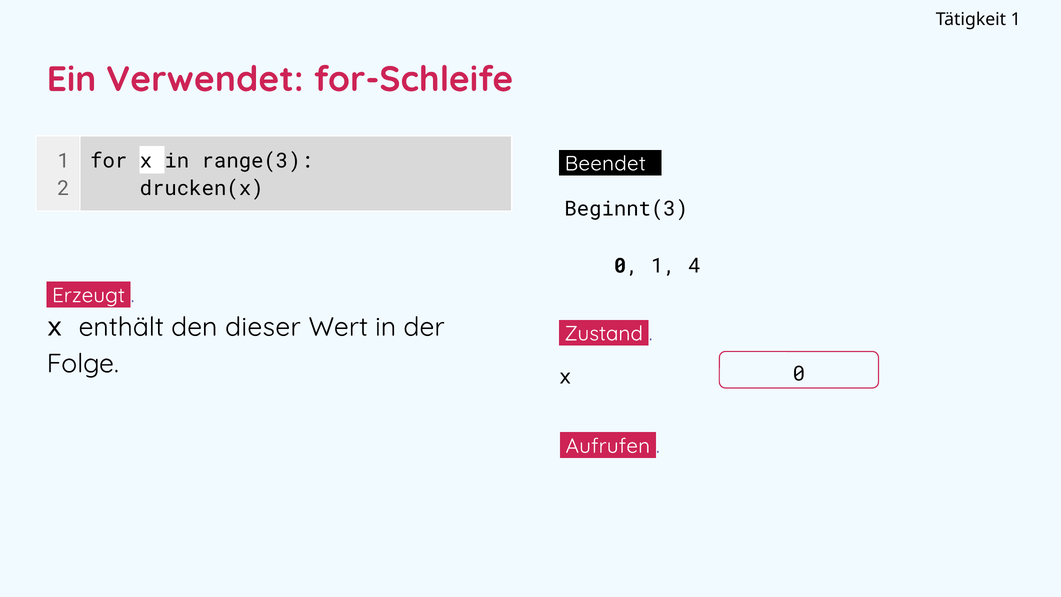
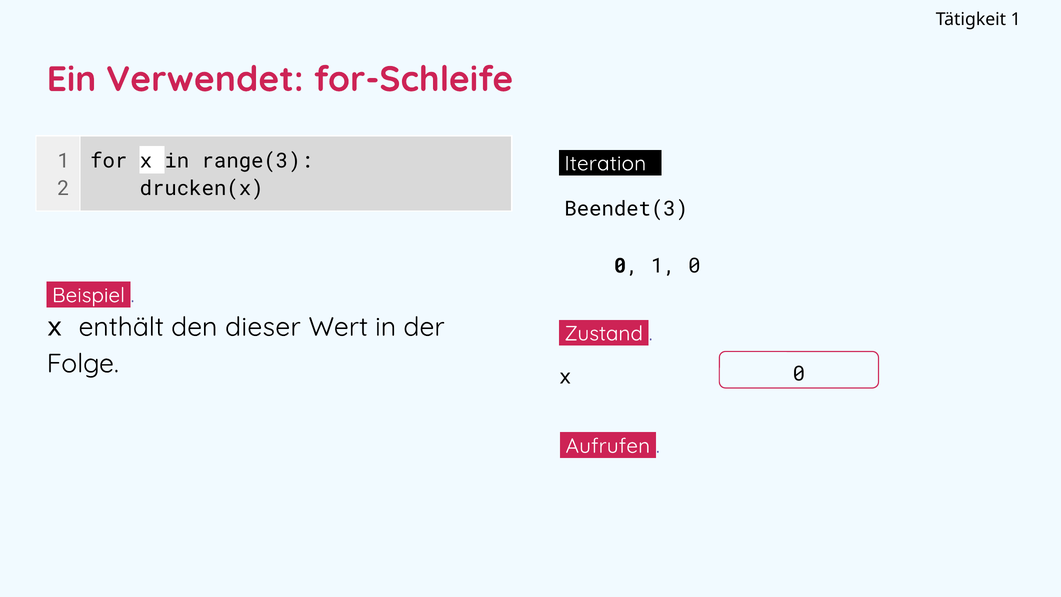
Beendet: Beendet -> Iteration
Beginnt(3: Beginnt(3 -> Beendet(3
1 4: 4 -> 0
Erzeugt: Erzeugt -> Beispiel
